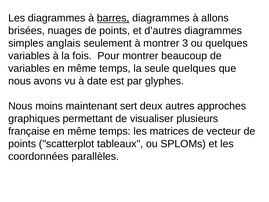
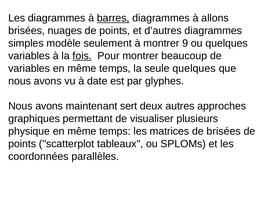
anglais: anglais -> modèle
3: 3 -> 9
fois underline: none -> present
moins at (49, 106): moins -> avons
française: française -> physique
de vecteur: vecteur -> brisées
